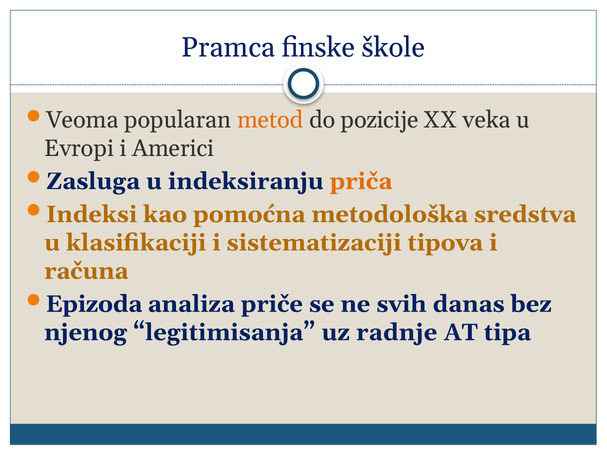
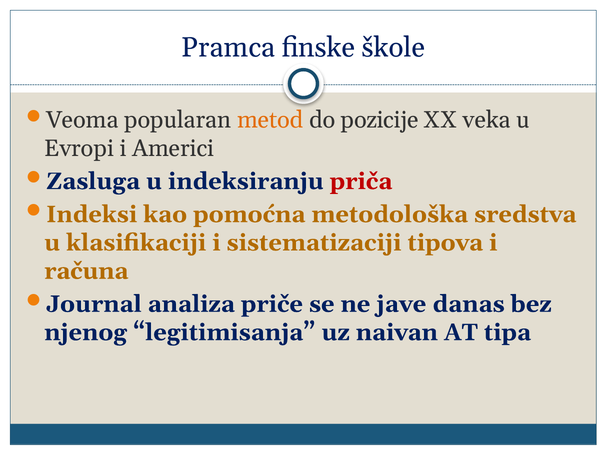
priča colour: orange -> red
Epizoda: Epizoda -> Journal
svih: svih -> jave
radnje: radnje -> naivan
